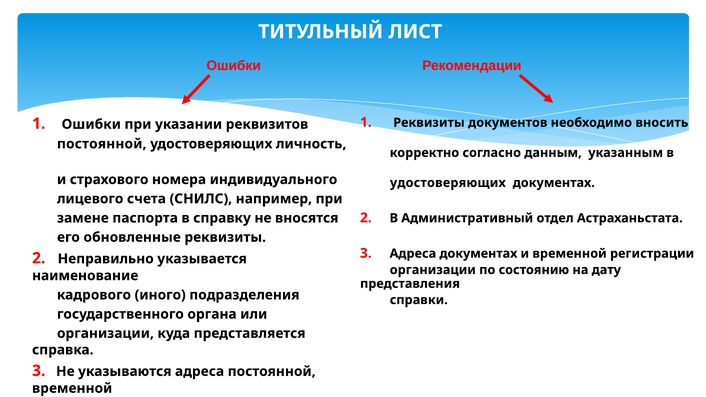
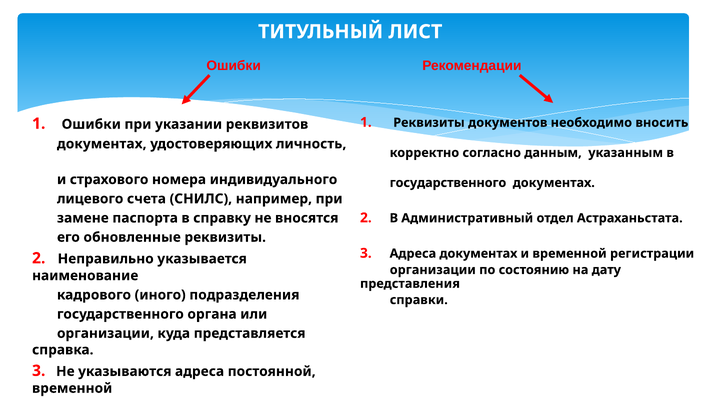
постоянной at (102, 144): постоянной -> документах
удостоверяющих at (448, 183): удостоверяющих -> государственного
